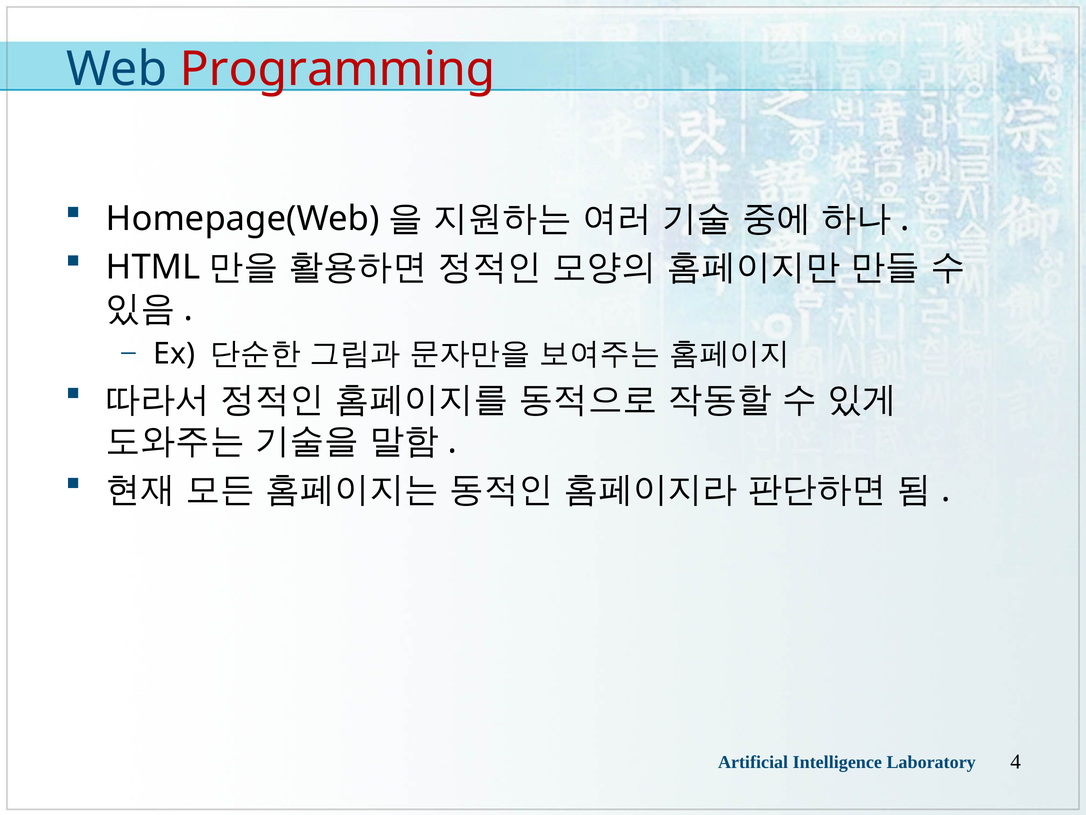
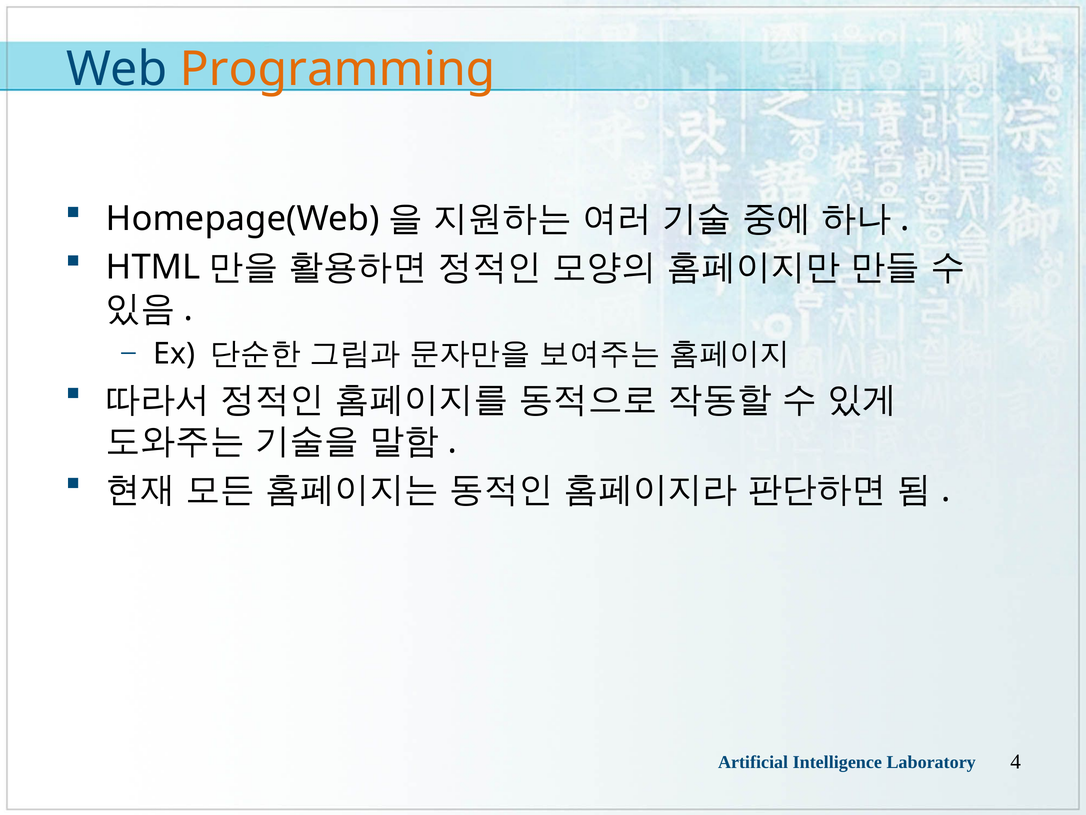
Programming colour: red -> orange
